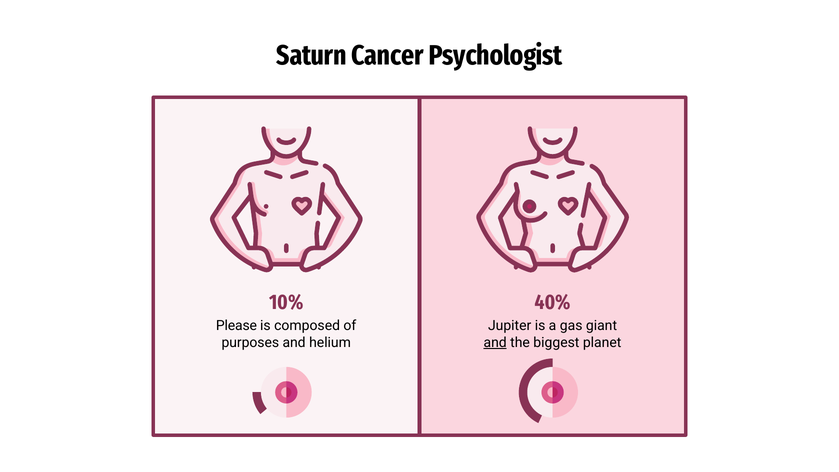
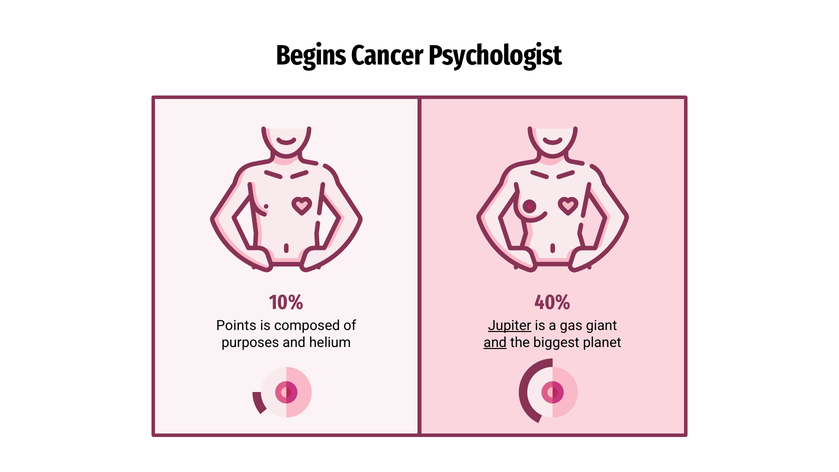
Saturn: Saturn -> Begins
Please: Please -> Points
Jupiter underline: none -> present
